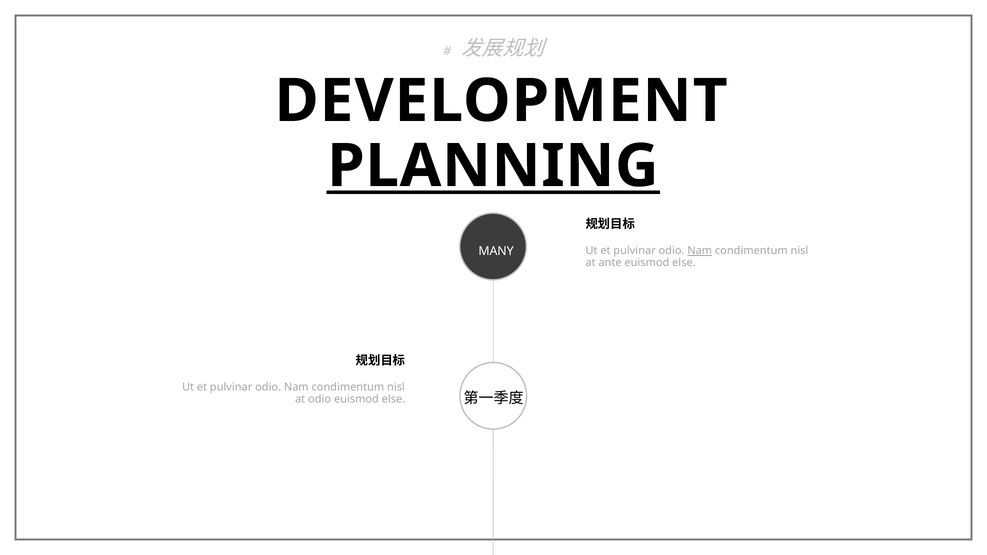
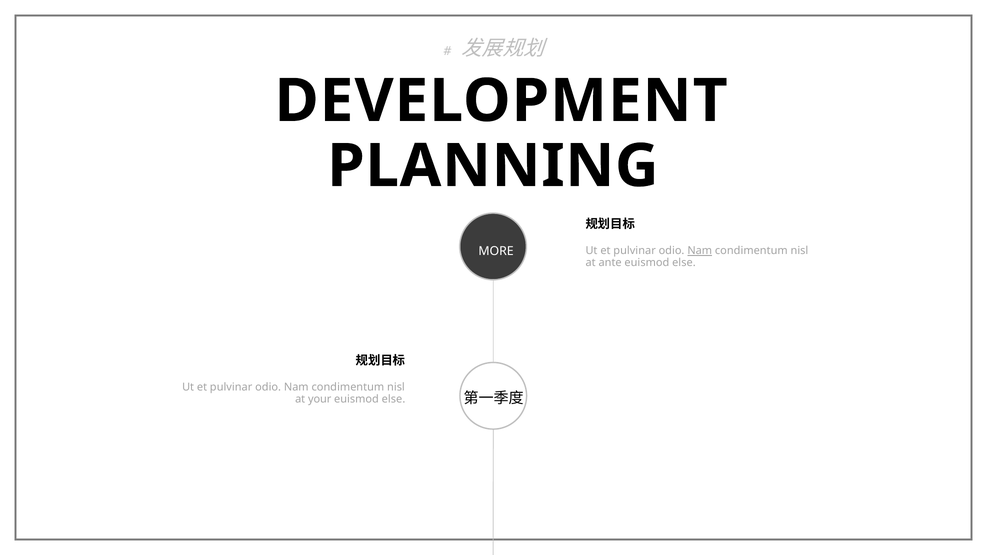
PLANNING underline: present -> none
MANY: MANY -> MORE
at odio: odio -> your
